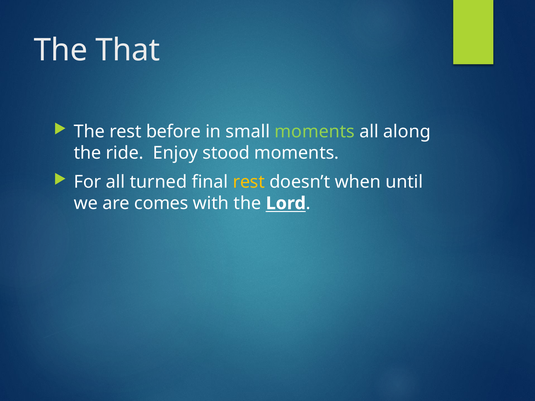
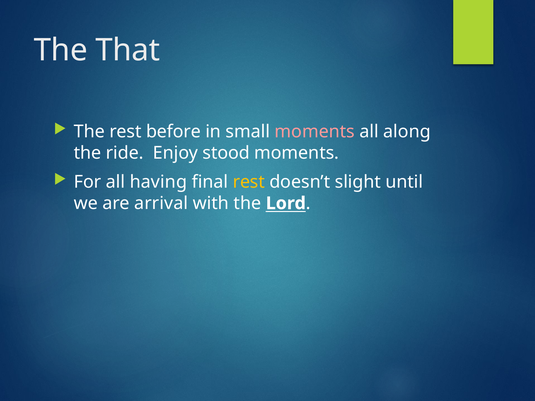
moments at (315, 132) colour: light green -> pink
turned: turned -> having
when: when -> slight
comes: comes -> arrival
